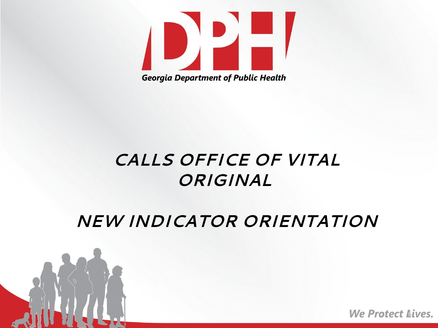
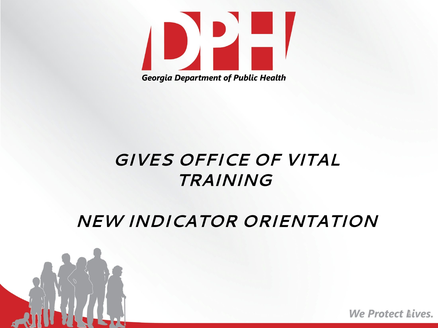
CALLS: CALLS -> GIVES
ORIGINAL: ORIGINAL -> TRAINING
